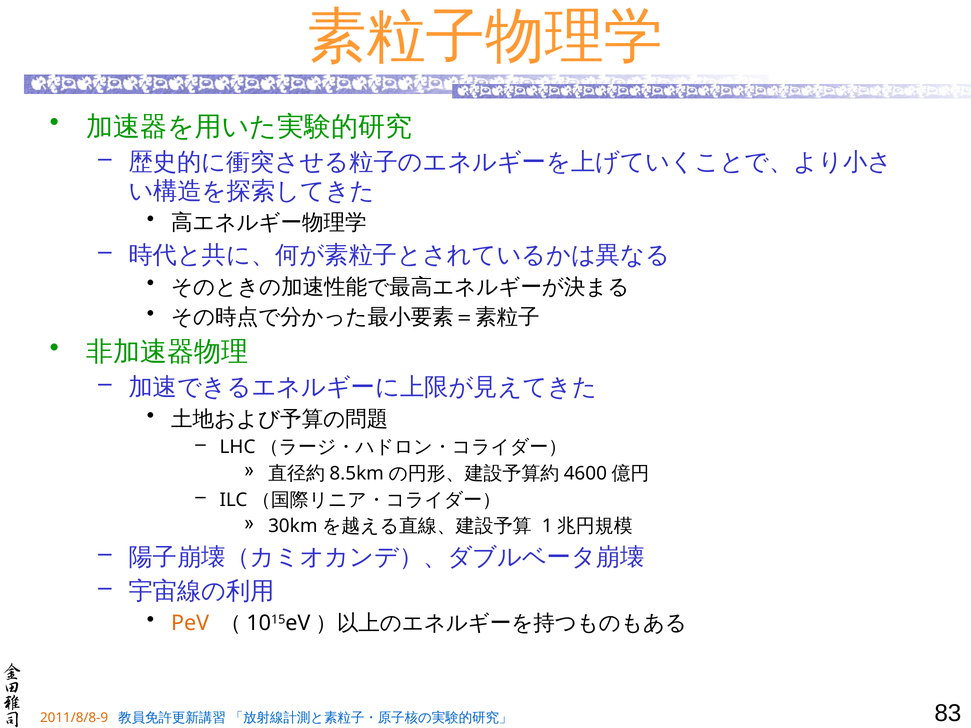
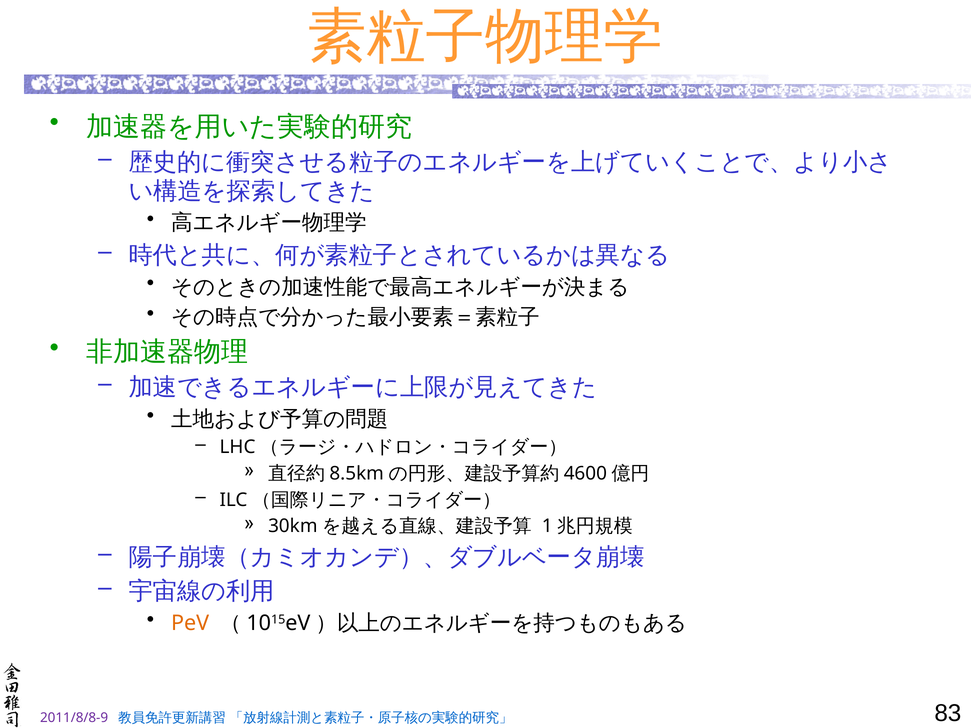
2011/8/8-9 colour: orange -> purple
